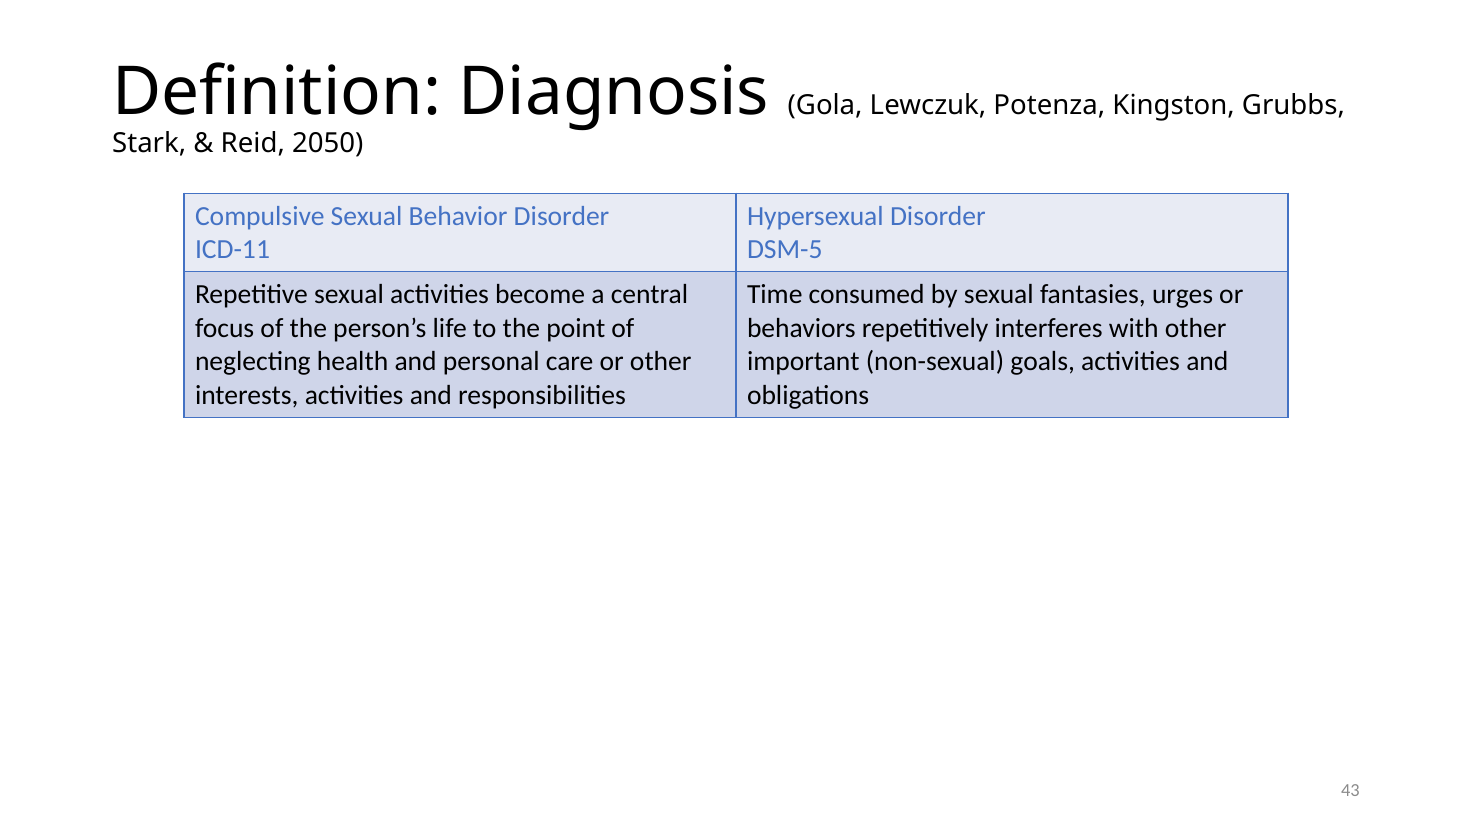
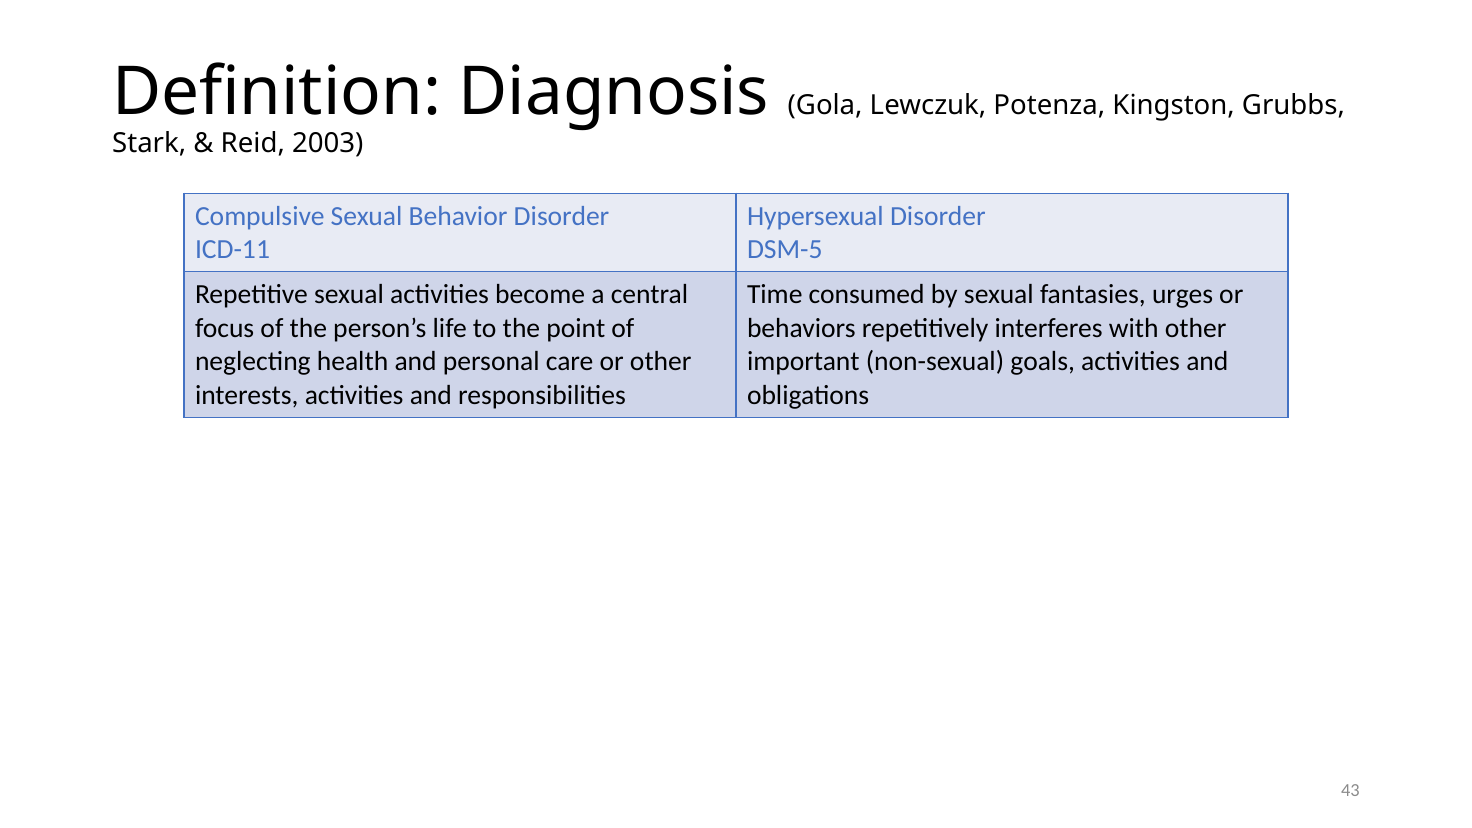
2050: 2050 -> 2003
